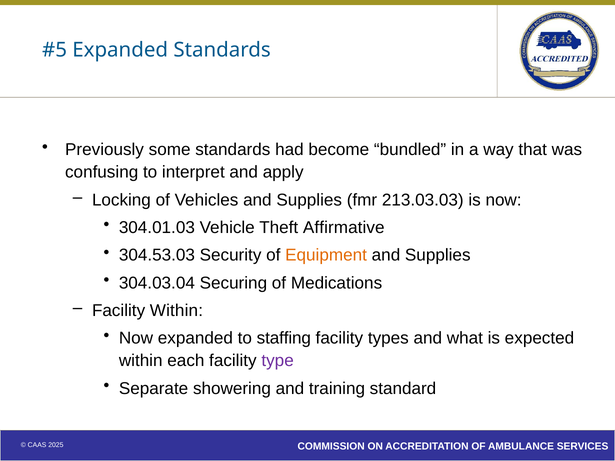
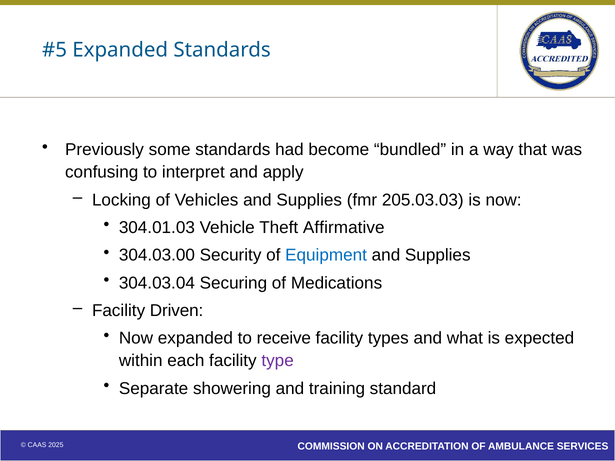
213.03.03: 213.03.03 -> 205.03.03
304.53.03: 304.53.03 -> 304.03.00
Equipment colour: orange -> blue
Facility Within: Within -> Driven
staffing: staffing -> receive
